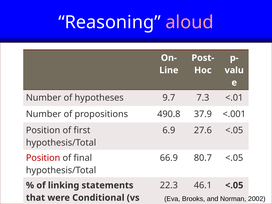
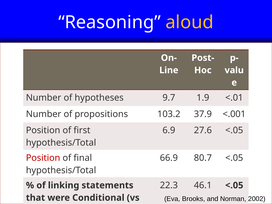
aloud colour: pink -> yellow
7.3: 7.3 -> 1.9
490.8: 490.8 -> 103.2
